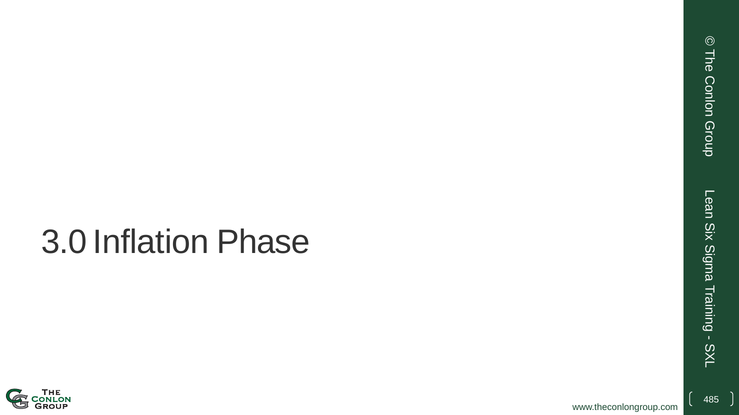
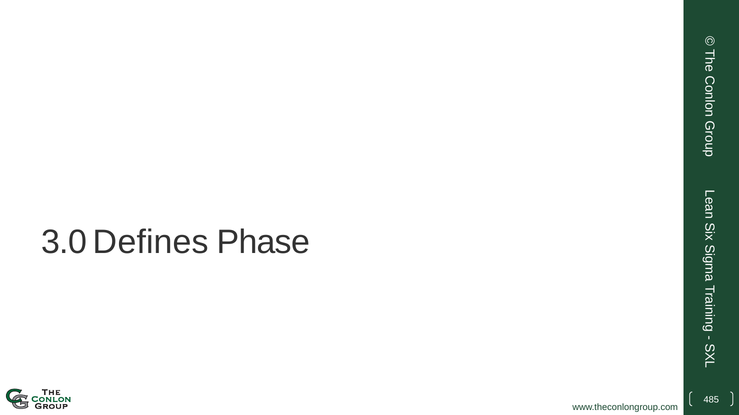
Inflation: Inflation -> Defines
